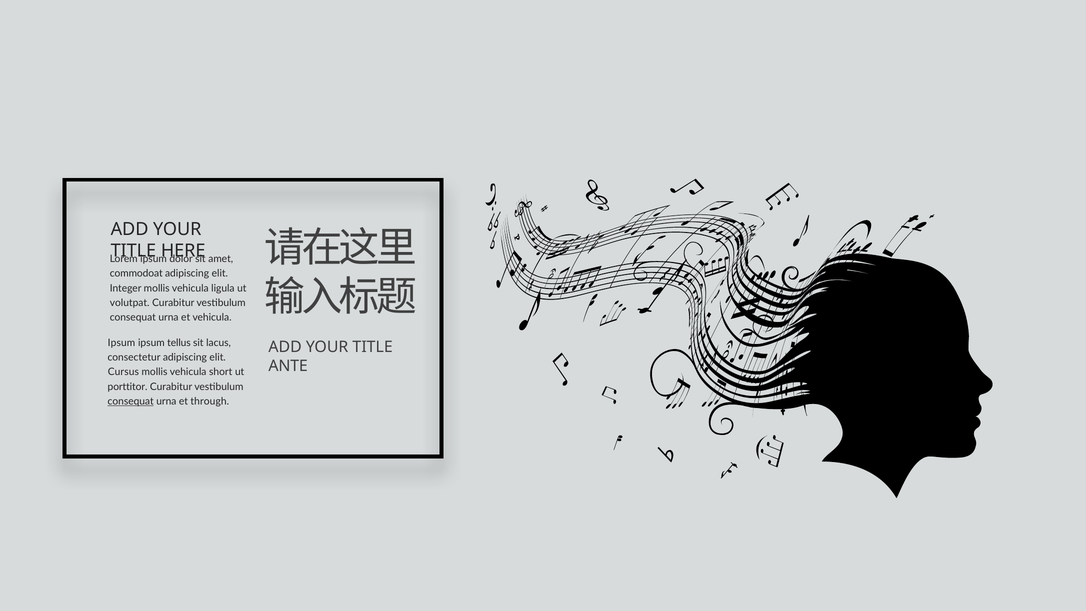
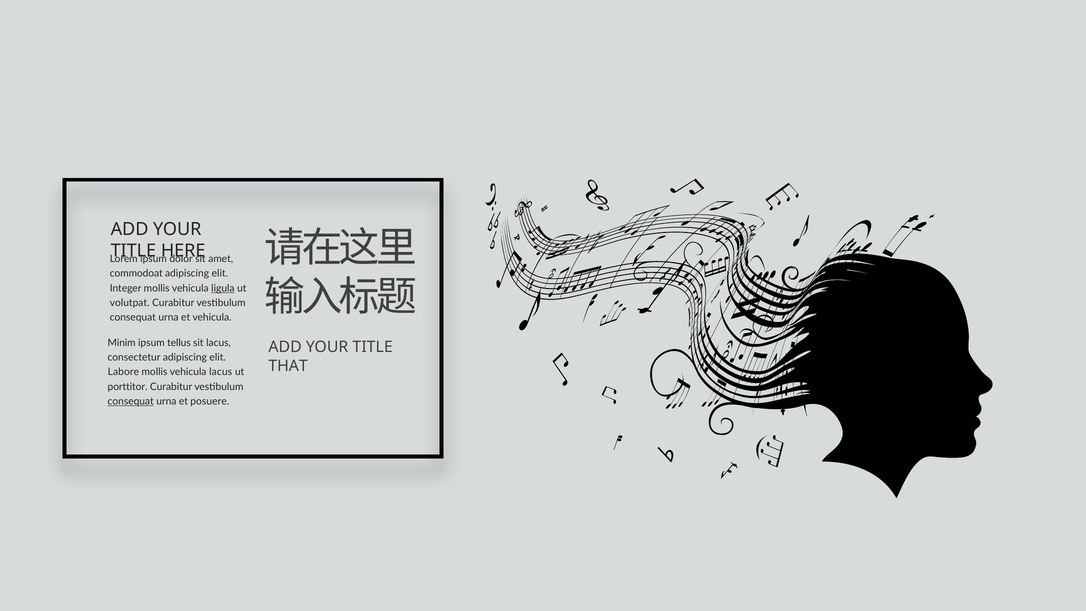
ligula underline: none -> present
Ipsum at (121, 343): Ipsum -> Minim
ANTE: ANTE -> THAT
Cursus: Cursus -> Labore
vehicula short: short -> lacus
through: through -> posuere
